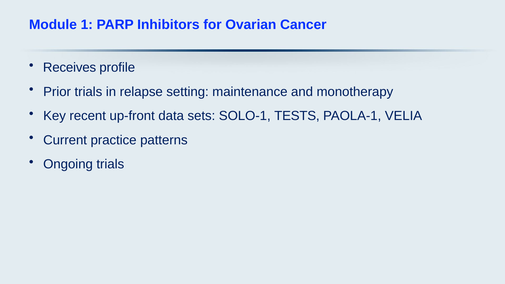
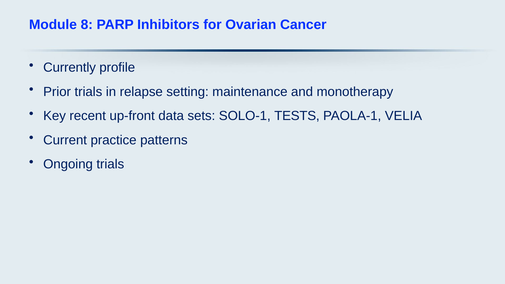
1: 1 -> 8
Receives: Receives -> Currently
